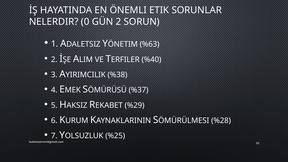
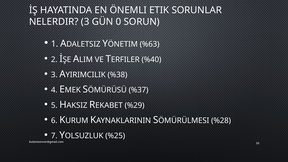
NELERDIR 0: 0 -> 3
GÜN 2: 2 -> 0
